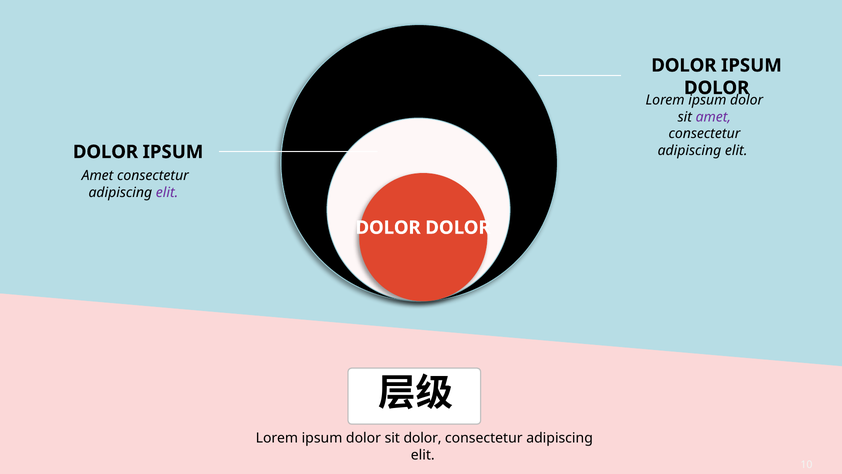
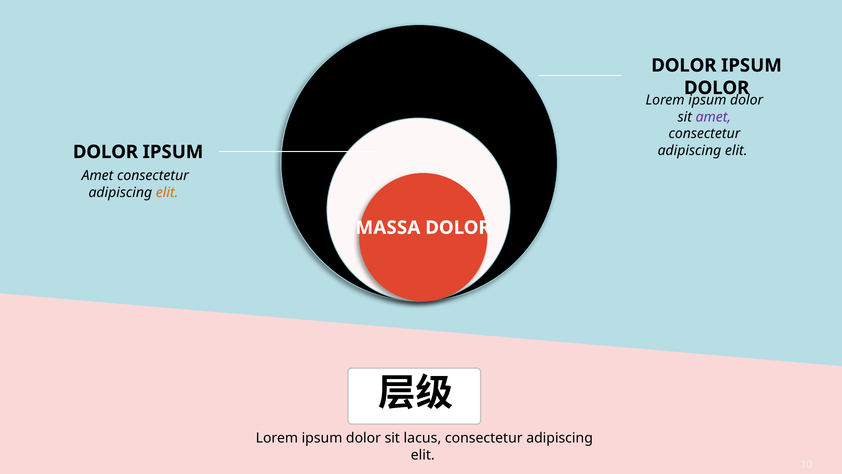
elit at (167, 192) colour: purple -> orange
DOLOR at (388, 228): DOLOR -> MASSA
sit dolor: dolor -> lacus
